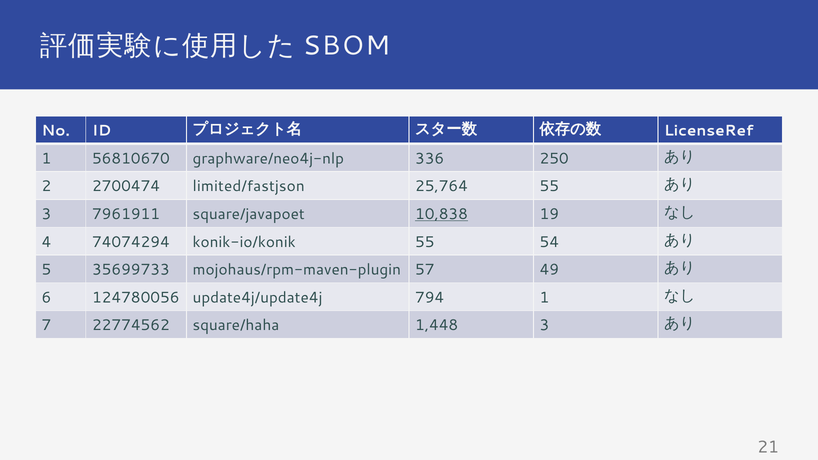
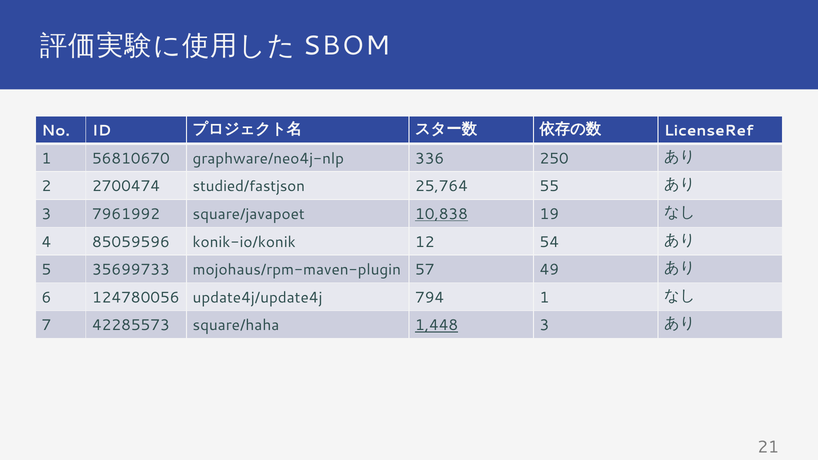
limited/fastjson: limited/fastjson -> studied/fastjson
7961911: 7961911 -> 7961992
74074294: 74074294 -> 85059596
konik-io/konik 55: 55 -> 12
22774562: 22774562 -> 42285573
1,448 underline: none -> present
